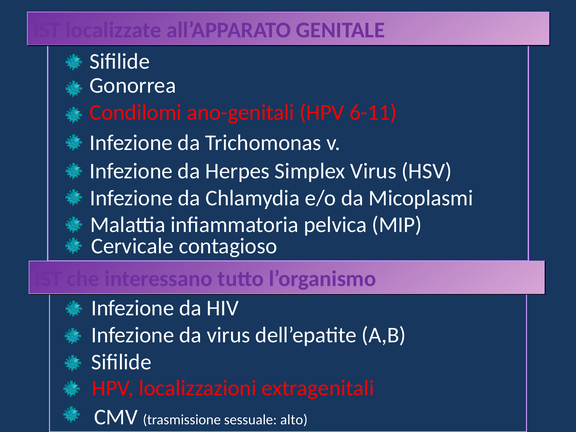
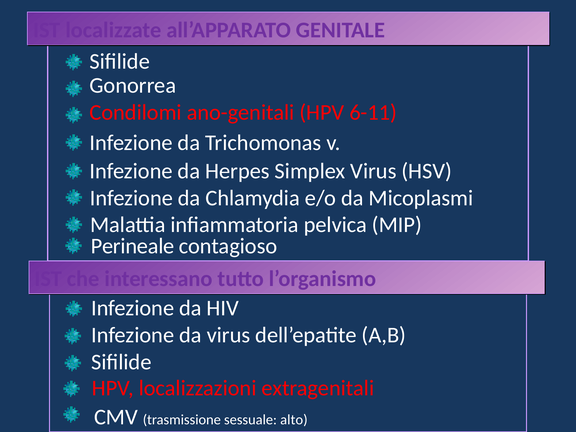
Cervicale: Cervicale -> Perineale
